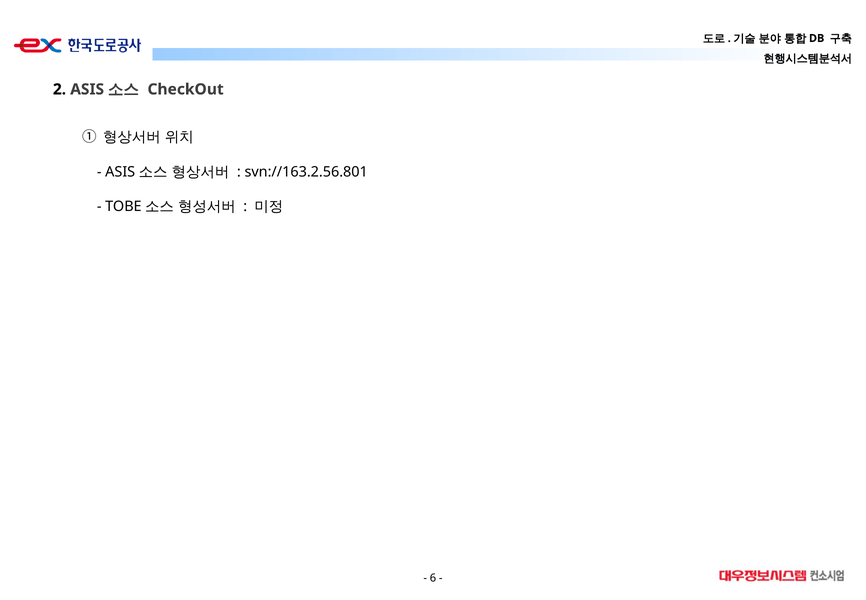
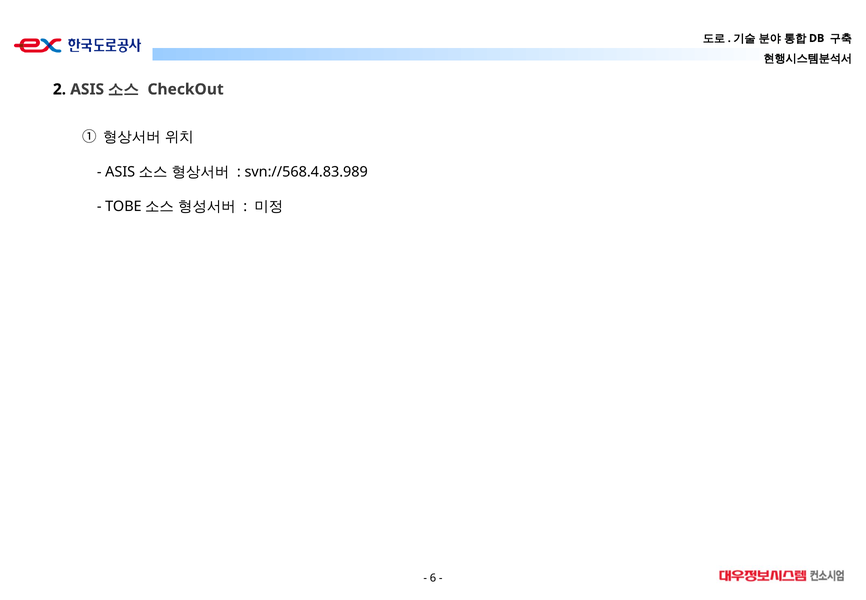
svn://163.2.56.801: svn://163.2.56.801 -> svn://568.4.83.989
